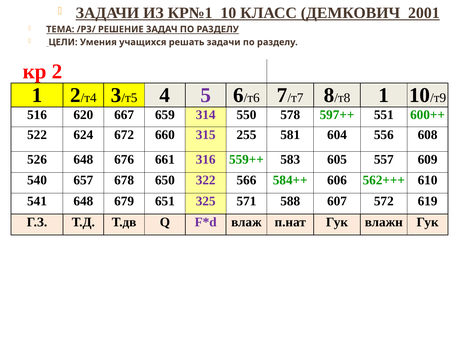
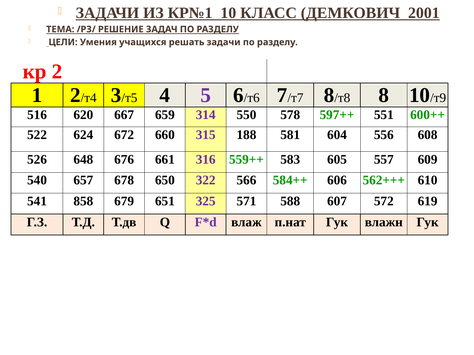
1 at (384, 95): 1 -> 8
255: 255 -> 188
541 648: 648 -> 858
